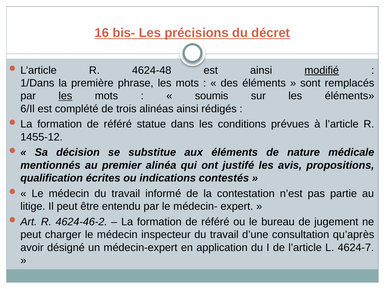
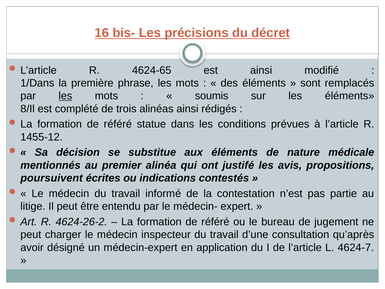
4624-48: 4624-48 -> 4624-65
modifié underline: present -> none
6/Il: 6/Il -> 8/Il
qualification: qualification -> poursuivent
4624-46-2: 4624-46-2 -> 4624-26-2
